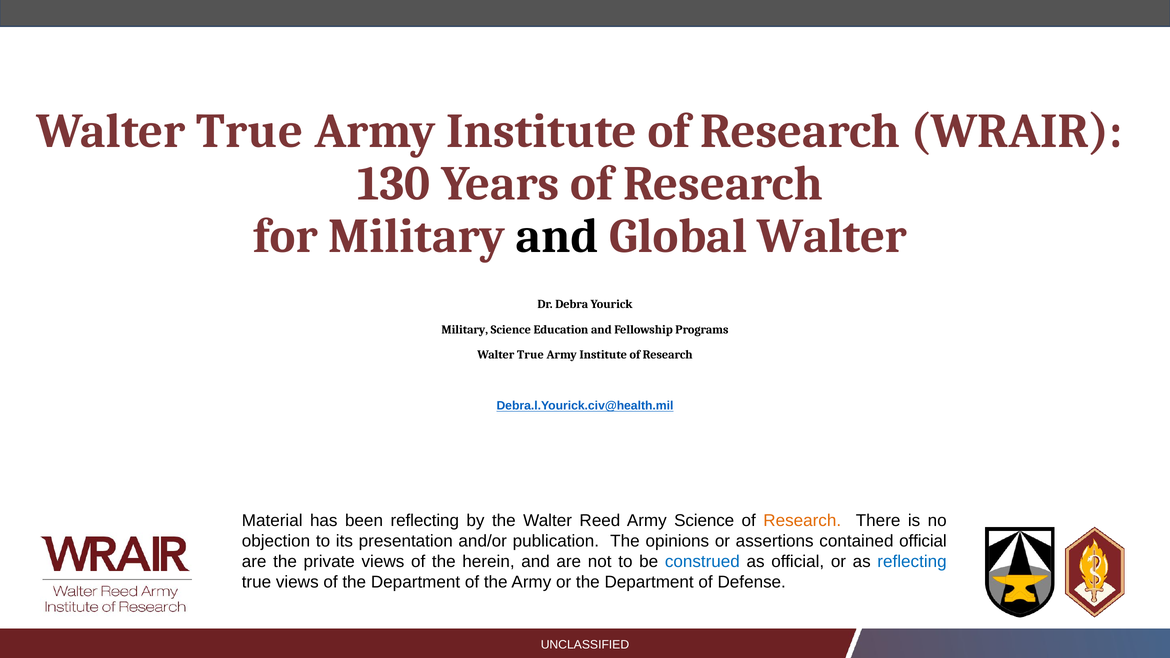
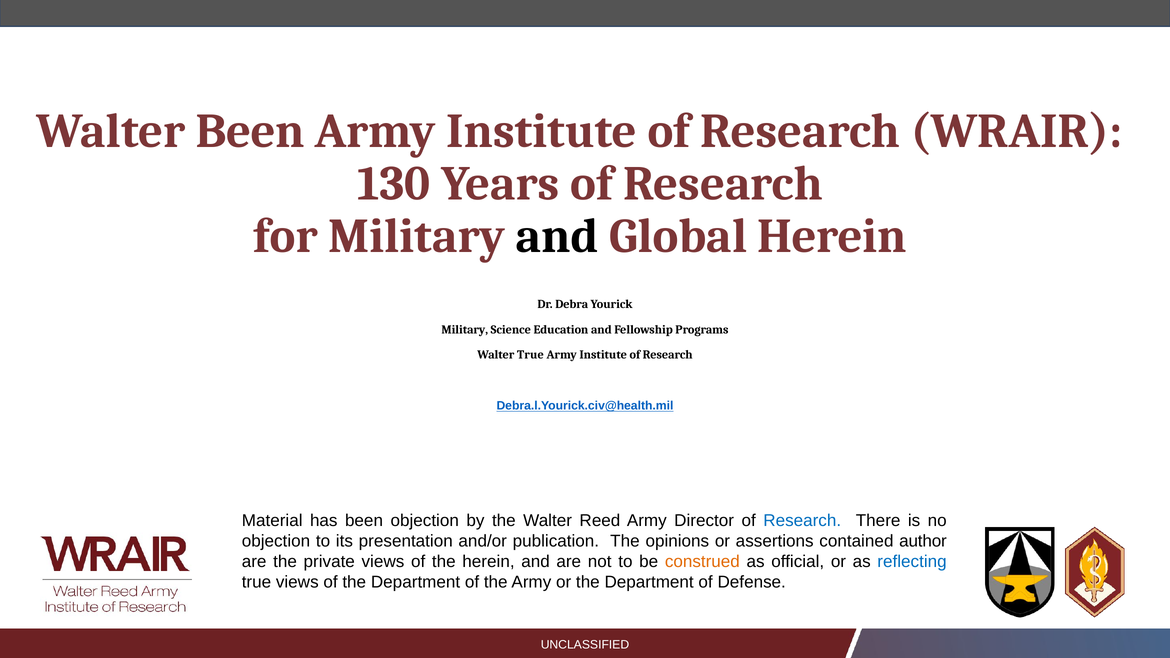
True at (250, 131): True -> Been
Global Walter: Walter -> Herein
been reflecting: reflecting -> objection
Army Science: Science -> Director
Research at (802, 521) colour: orange -> blue
contained official: official -> author
construed colour: blue -> orange
